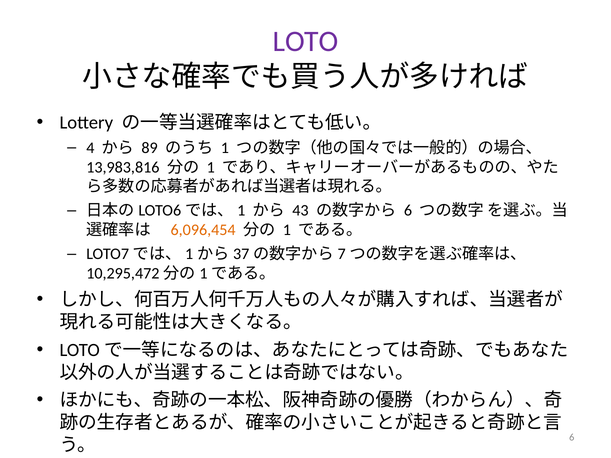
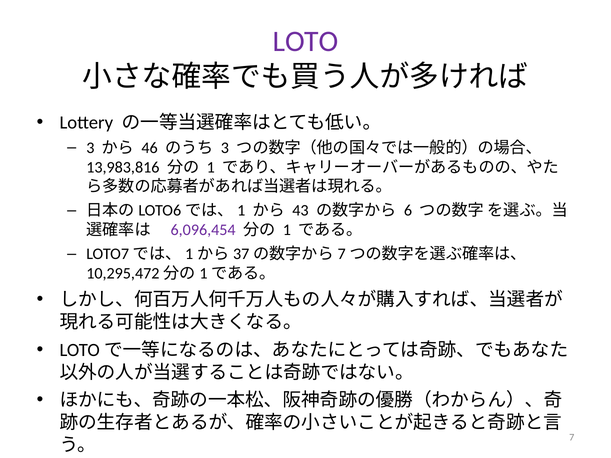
4 at (90, 148): 4 -> 3
89: 89 -> 46
1 at (225, 148): 1 -> 3
6,096,454 colour: orange -> purple
6 at (572, 438): 6 -> 7
